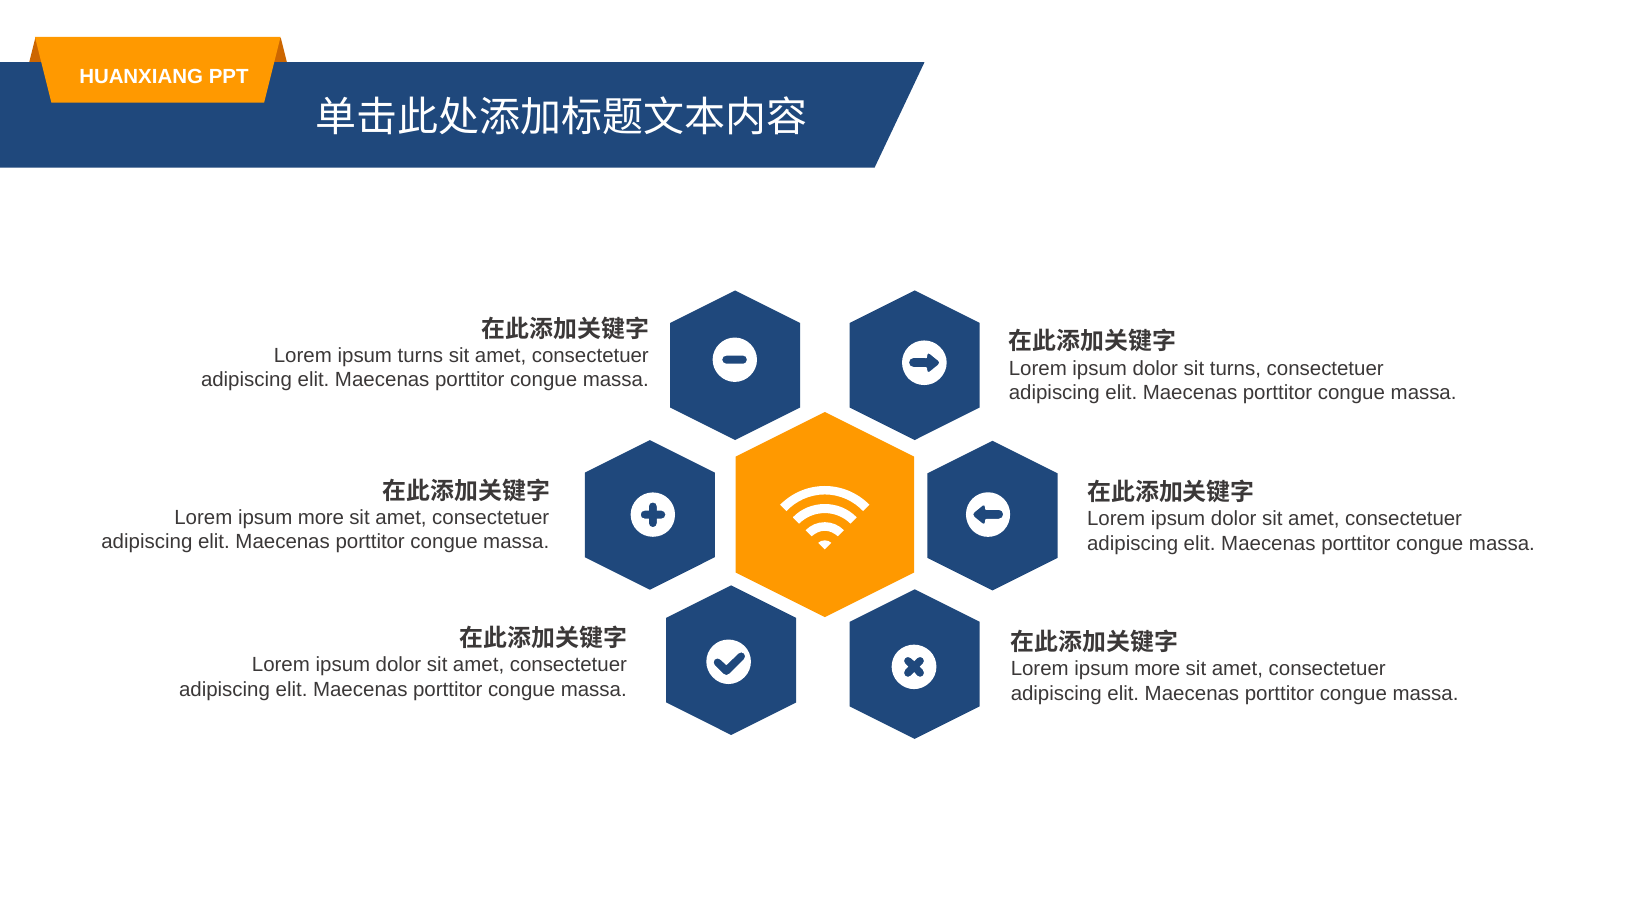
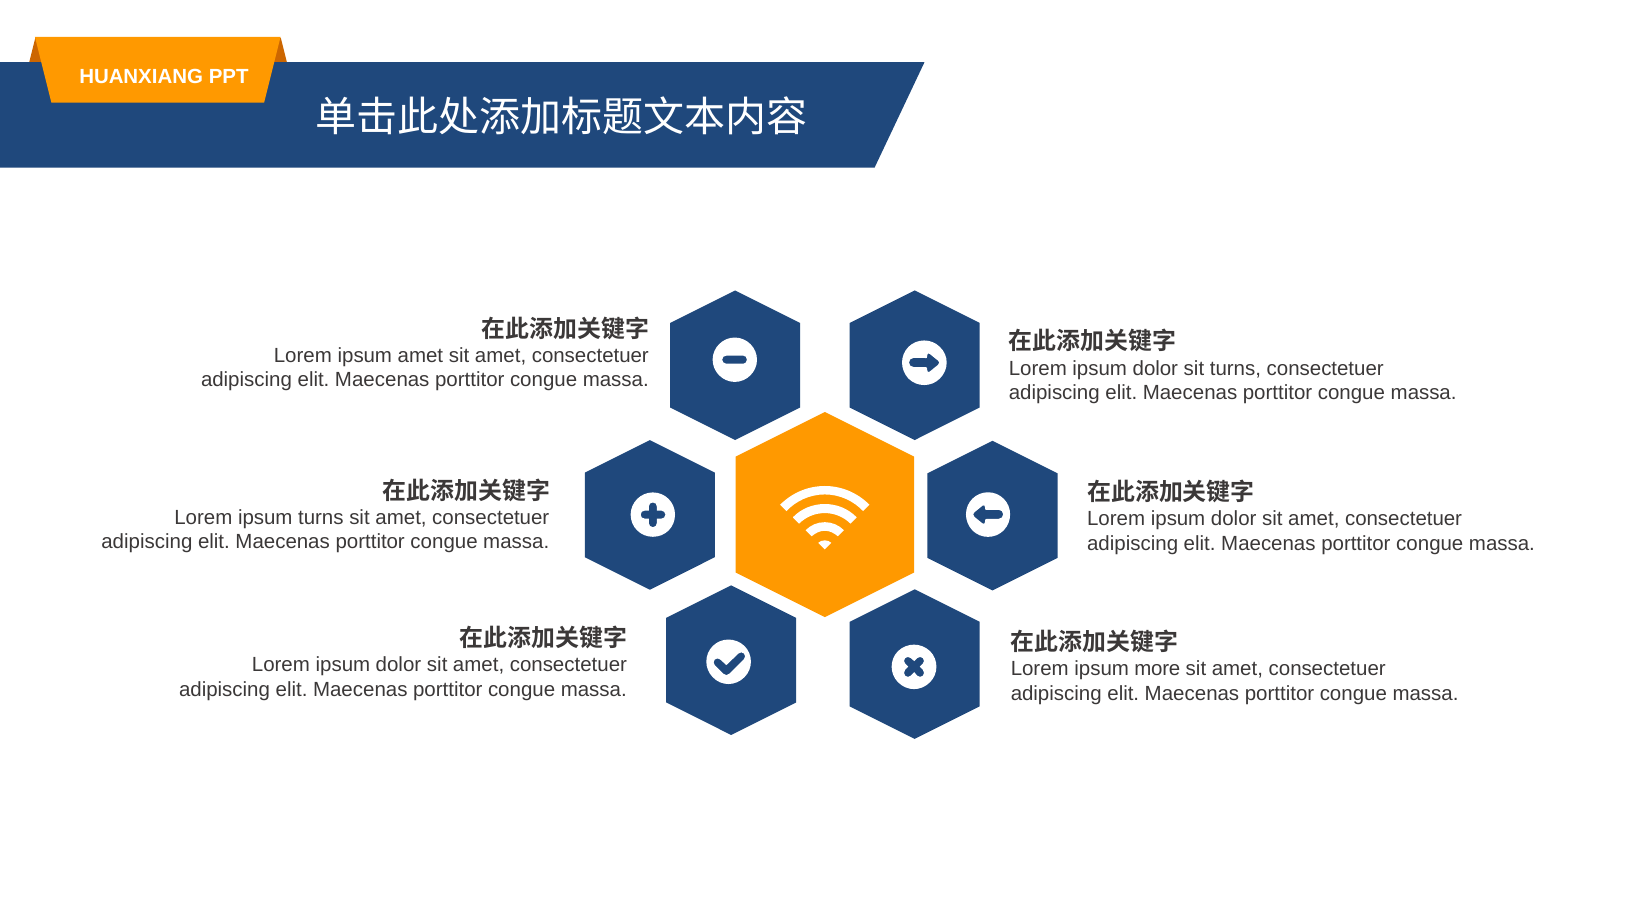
ipsum turns: turns -> amet
more at (321, 518): more -> turns
